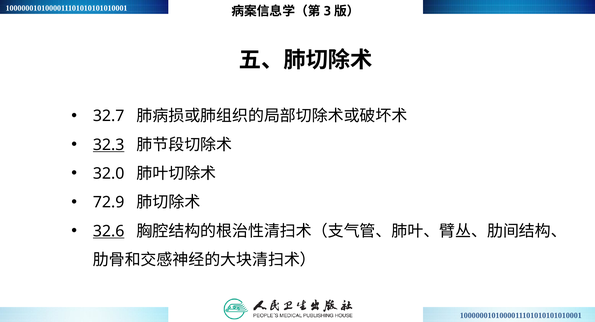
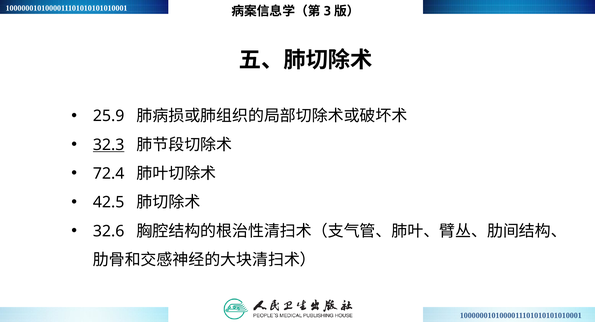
32.7: 32.7 -> 25.9
32.0: 32.0 -> 72.4
72.9: 72.9 -> 42.5
32.6 underline: present -> none
